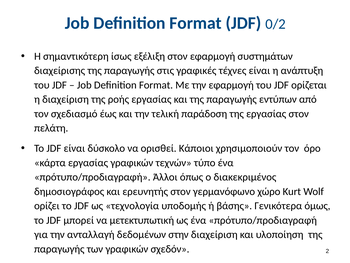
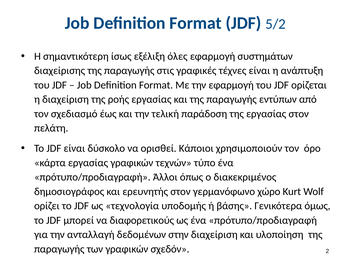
0/2: 0/2 -> 5/2
εξέλιξη στον: στον -> όλες
μετεκτυπωτική: μετεκτυπωτική -> διαφορετικούς
